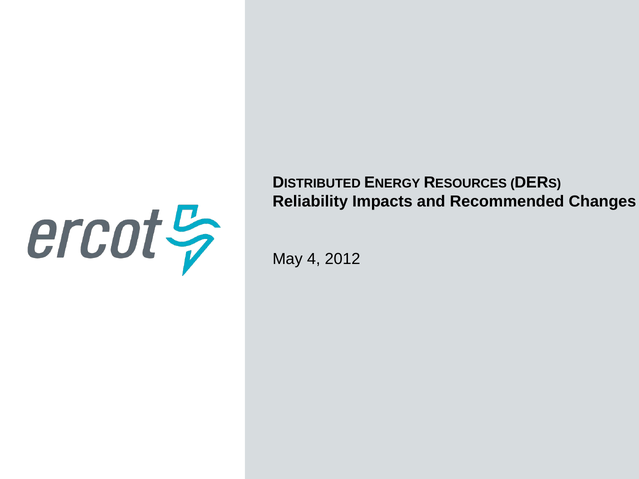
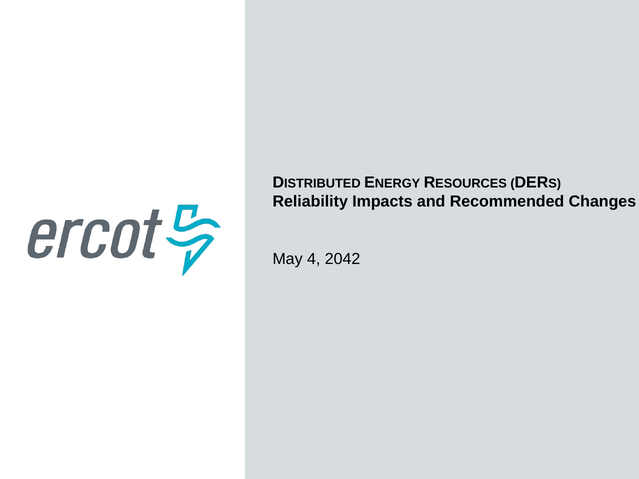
2012: 2012 -> 2042
